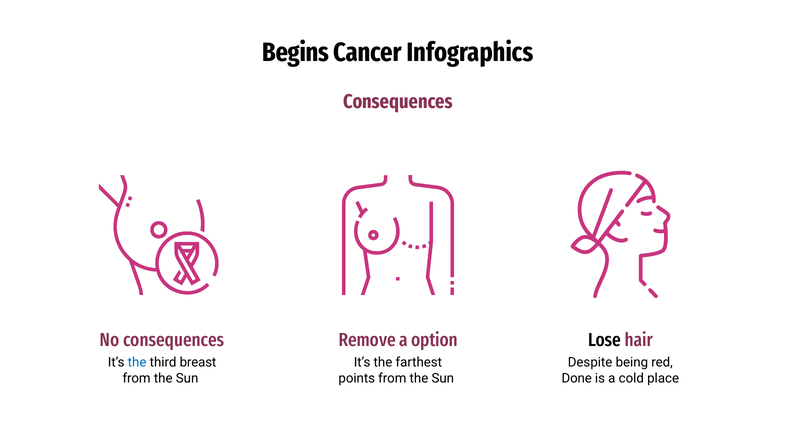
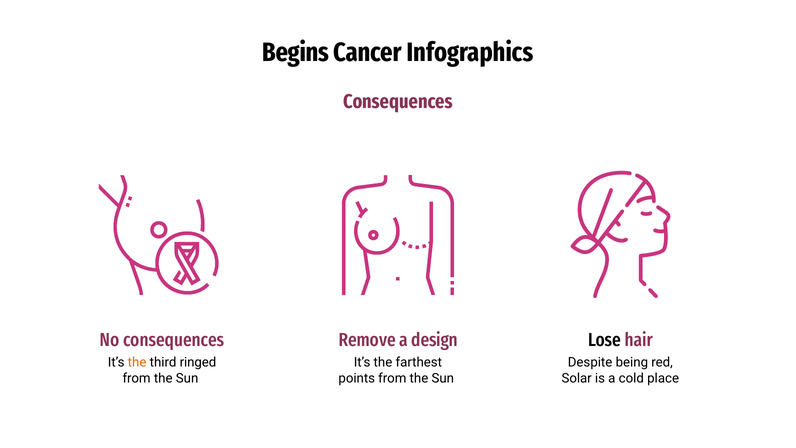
option: option -> design
the at (137, 362) colour: blue -> orange
breast: breast -> ringed
Done: Done -> Solar
